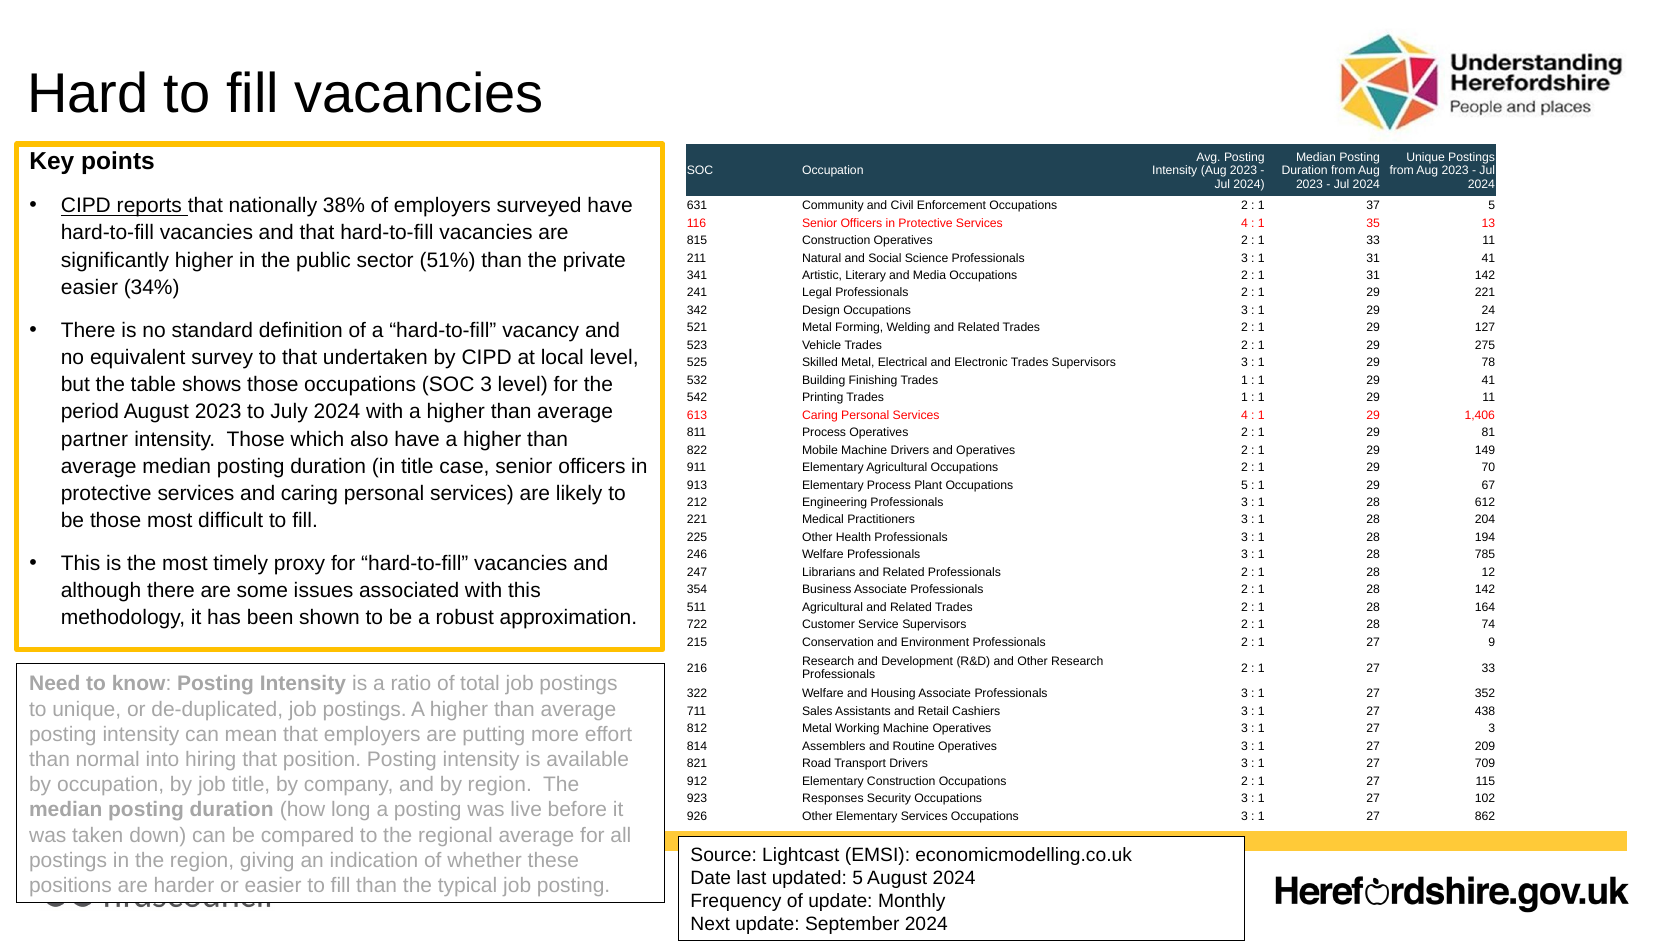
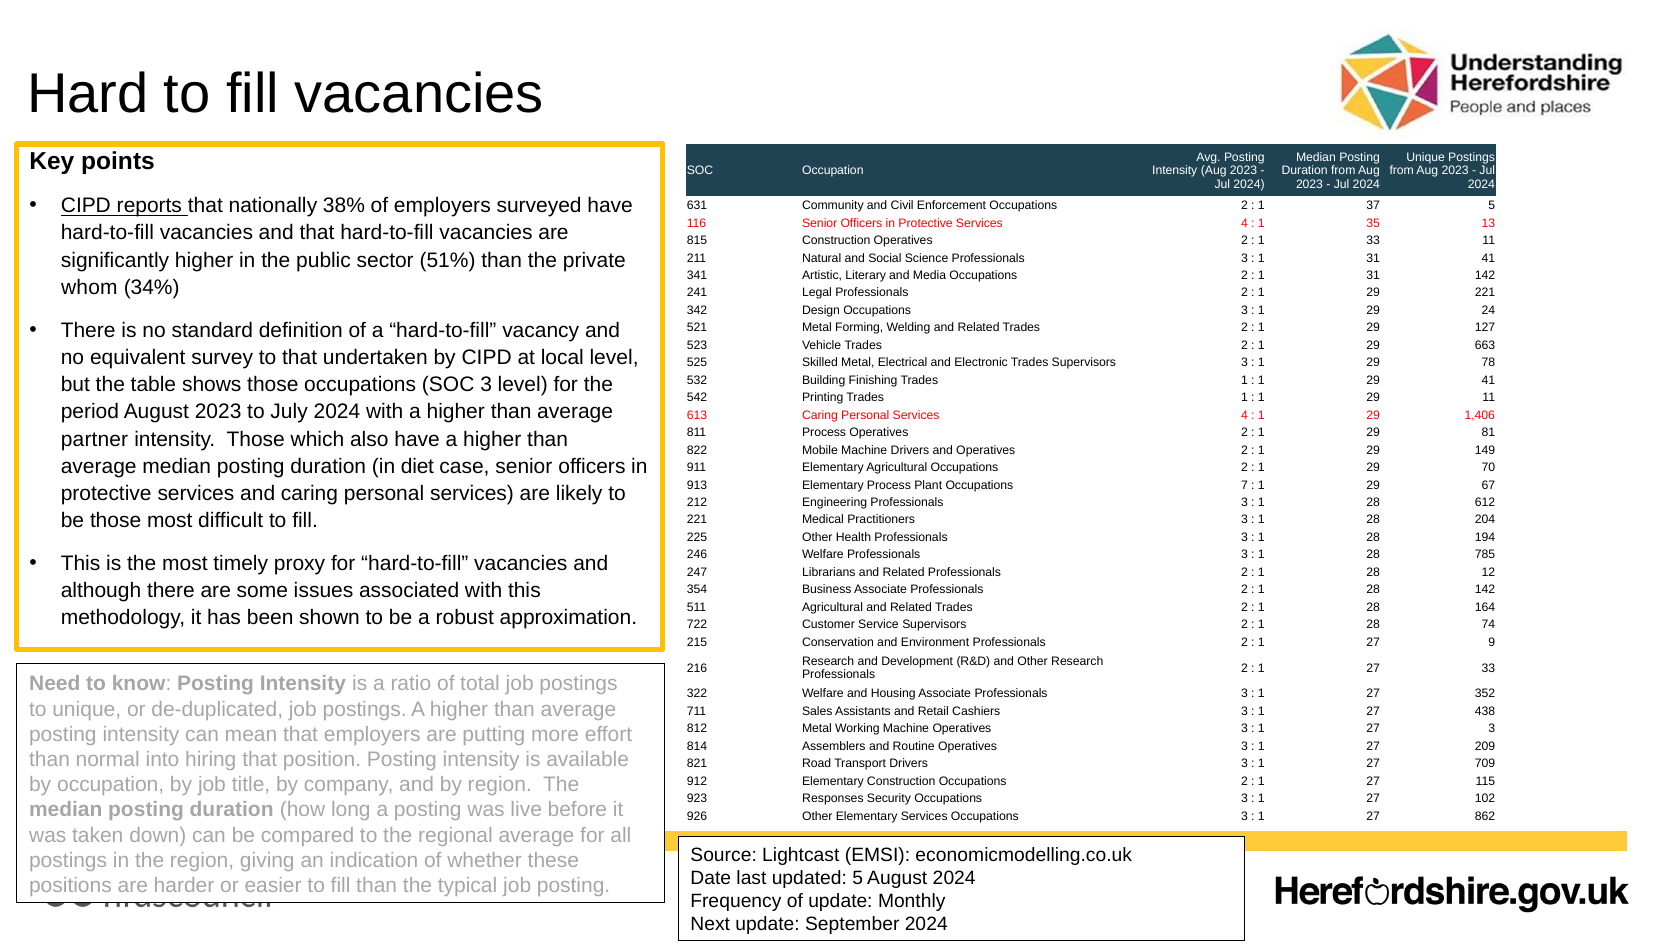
easier at (89, 287): easier -> whom
275: 275 -> 663
in title: title -> diet
Occupations 5: 5 -> 7
